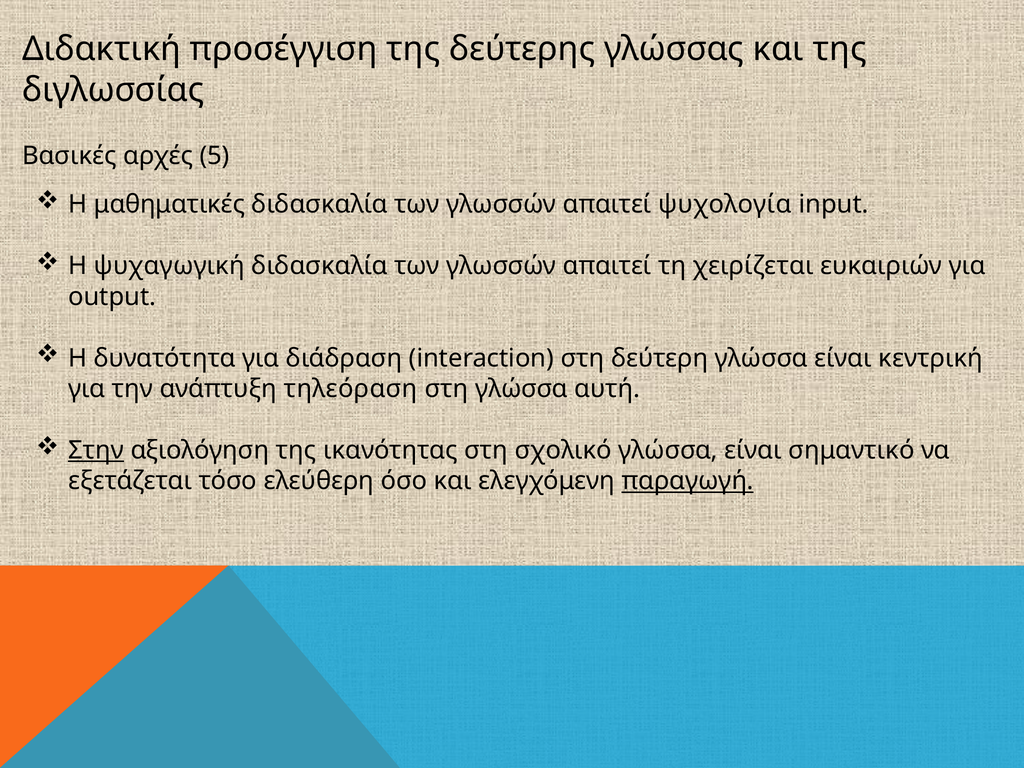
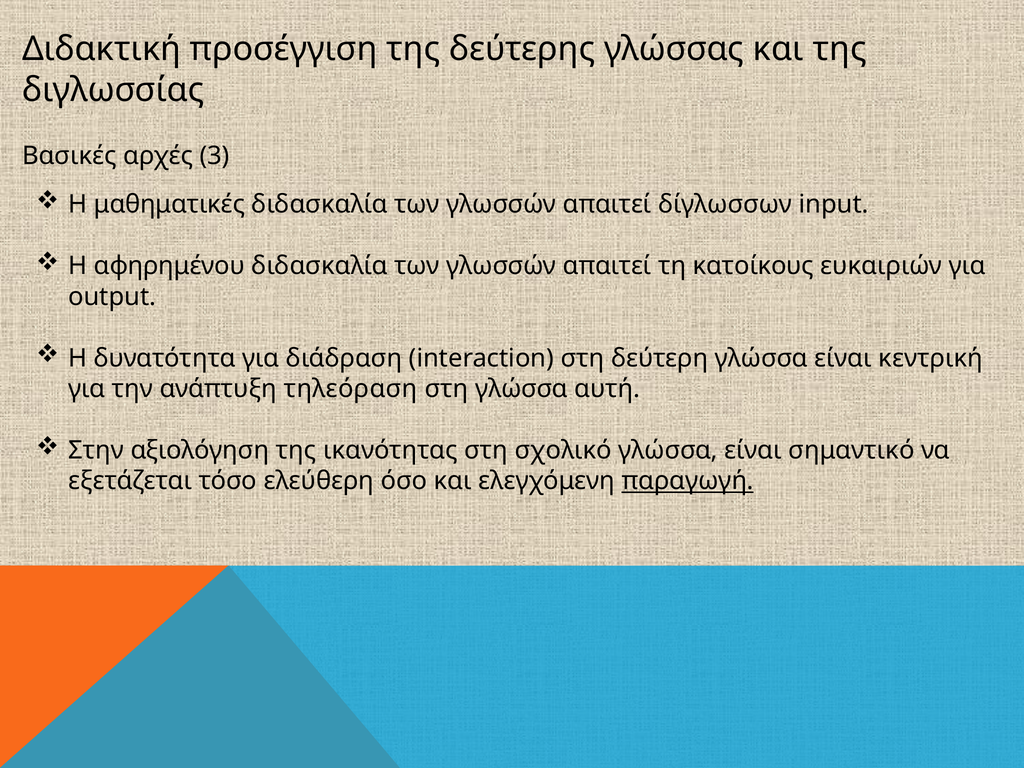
5: 5 -> 3
ψυχολογία: ψυχολογία -> δίγλωσσων
ψυχαγωγική: ψυχαγωγική -> αφηρημένου
χειρίζεται: χειρίζεται -> κατοίκους
Στην underline: present -> none
